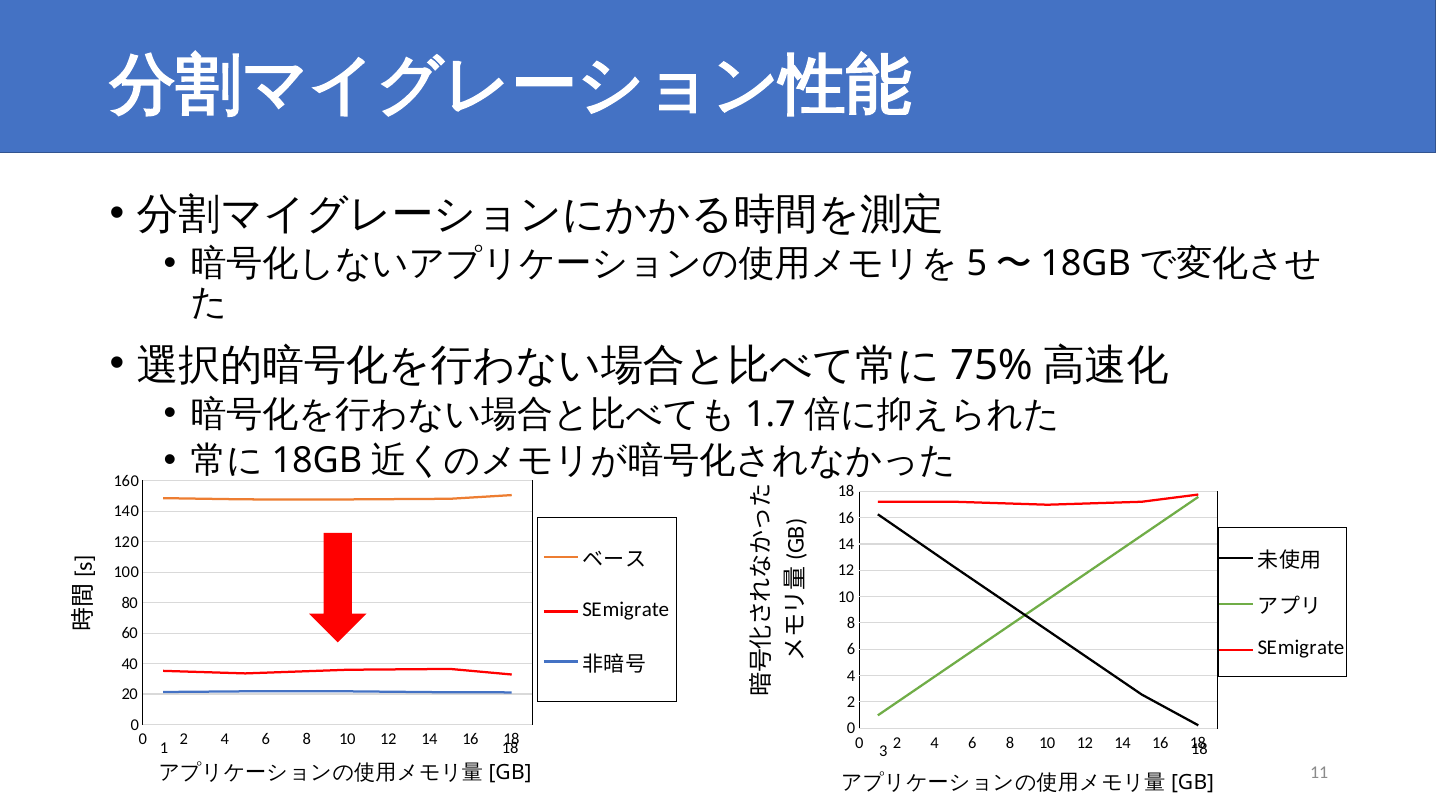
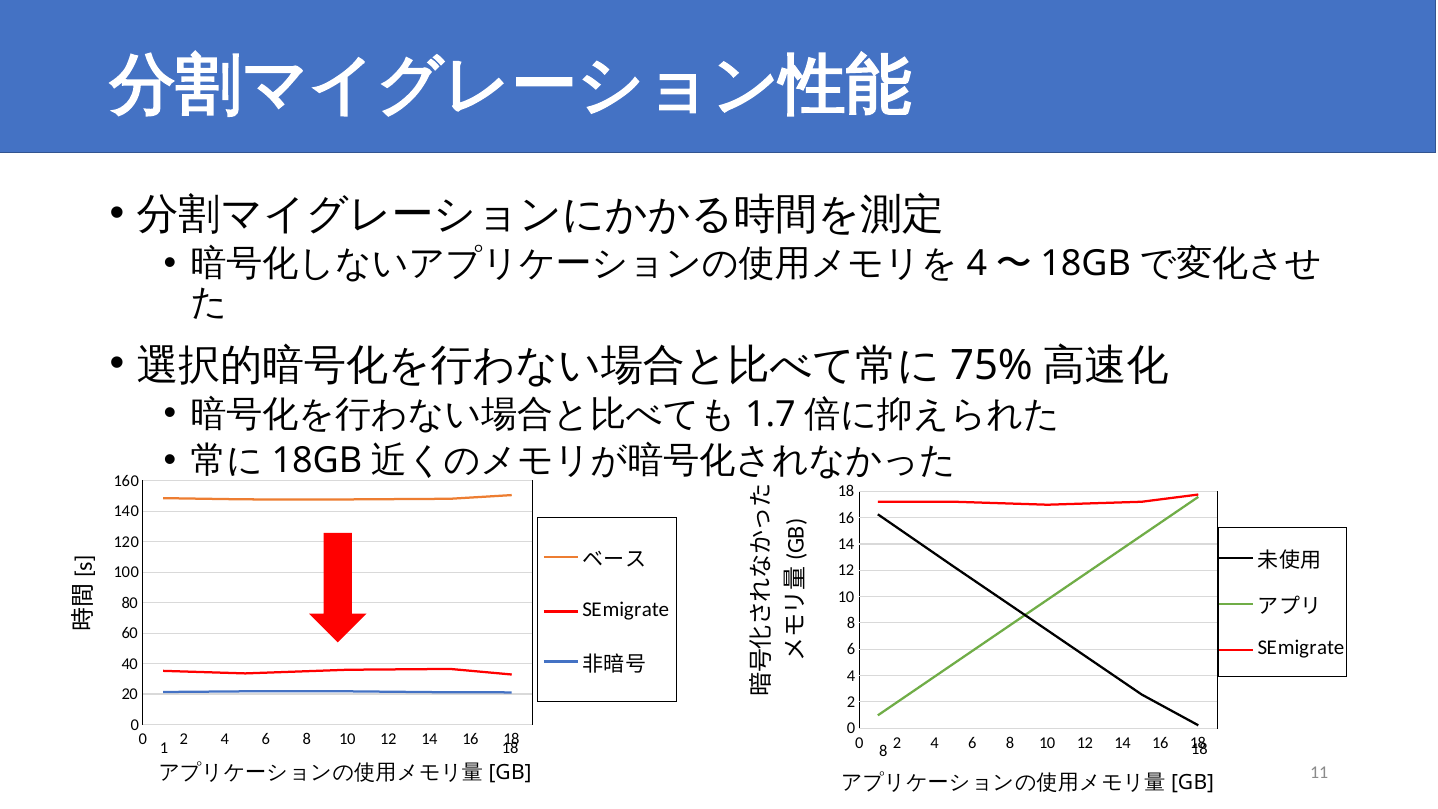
5 at (977, 264): 5 -> 4
1 3: 3 -> 8
